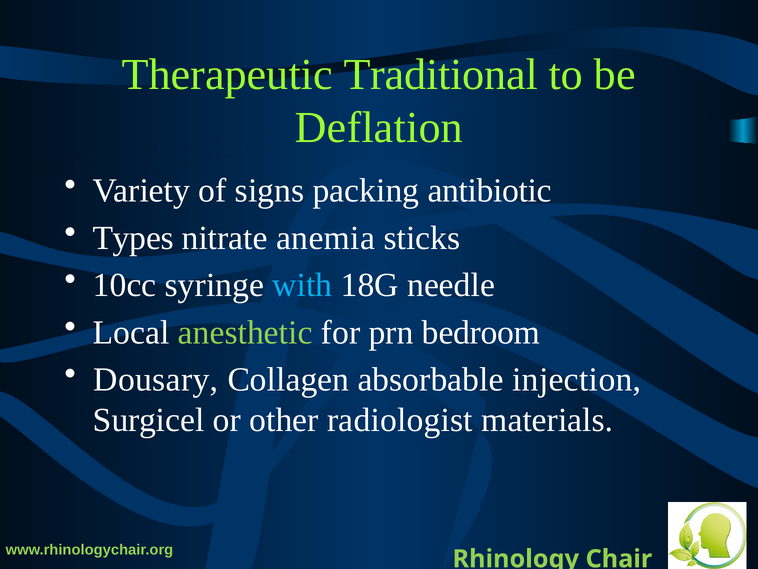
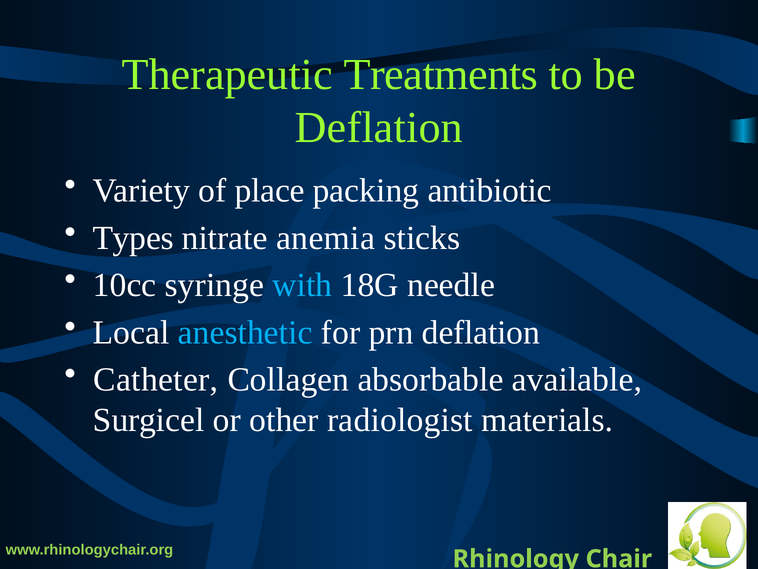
Traditional: Traditional -> Treatments
signs: signs -> place
anesthetic colour: light green -> light blue
prn bedroom: bedroom -> deflation
Dousary: Dousary -> Catheter
injection: injection -> available
